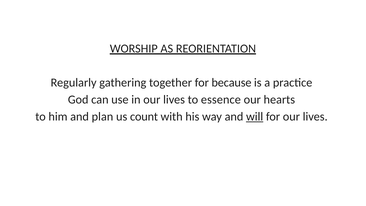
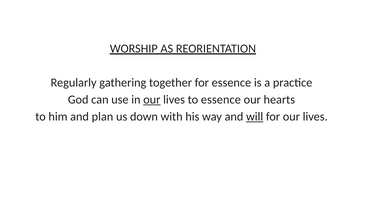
for because: because -> essence
our at (152, 100) underline: none -> present
count: count -> down
